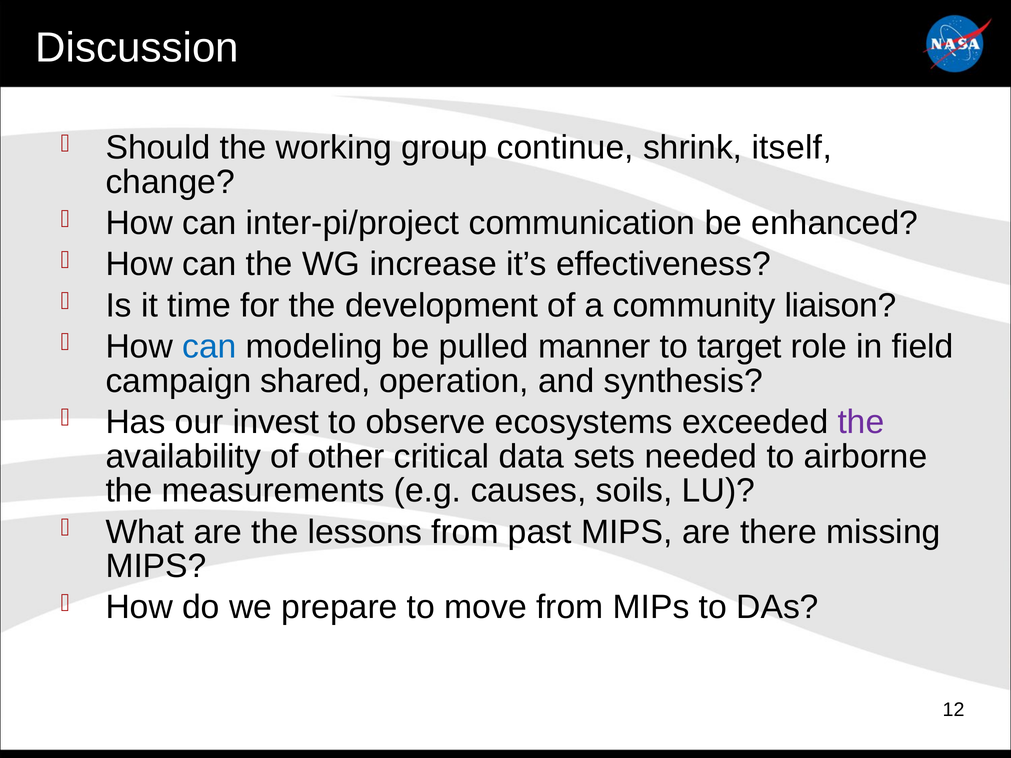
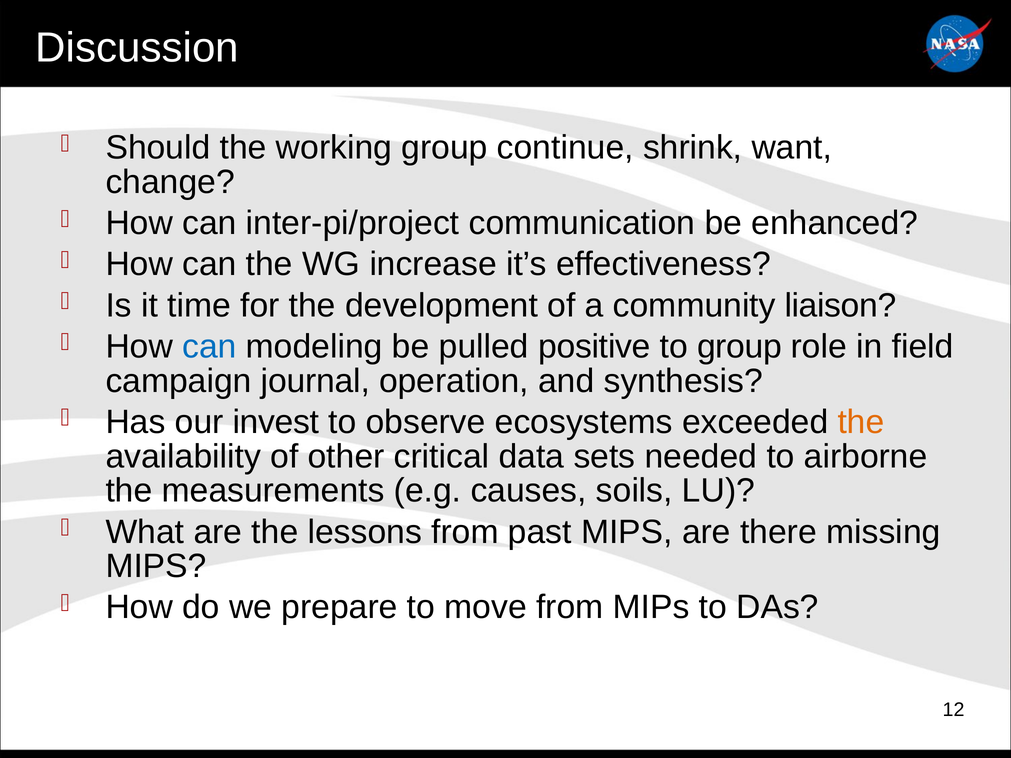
itself: itself -> want
manner: manner -> positive
to target: target -> group
shared: shared -> journal
the at (861, 422) colour: purple -> orange
